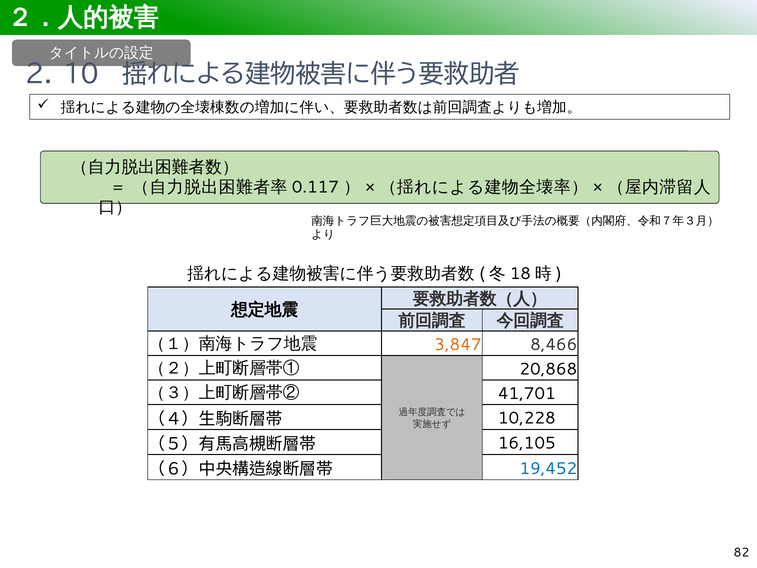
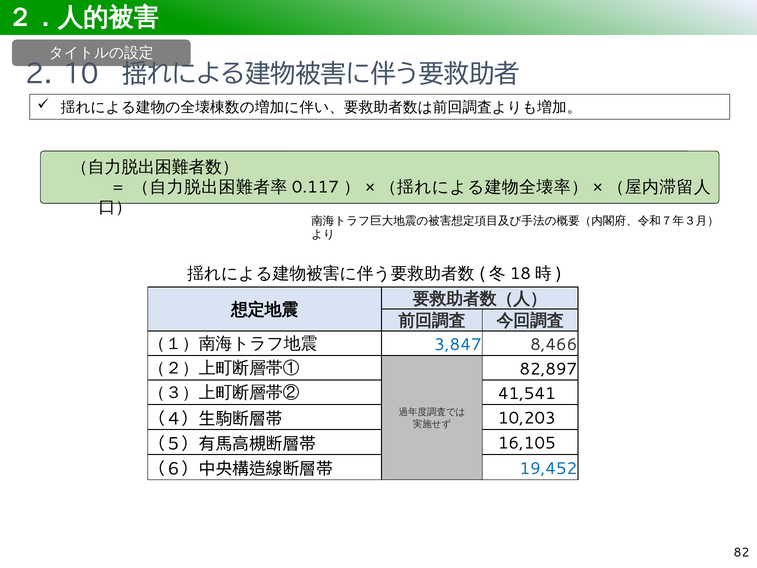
3,847 colour: orange -> blue
20,868: 20,868 -> 82,897
41,701: 41,701 -> 41,541
10,228: 10,228 -> 10,203
